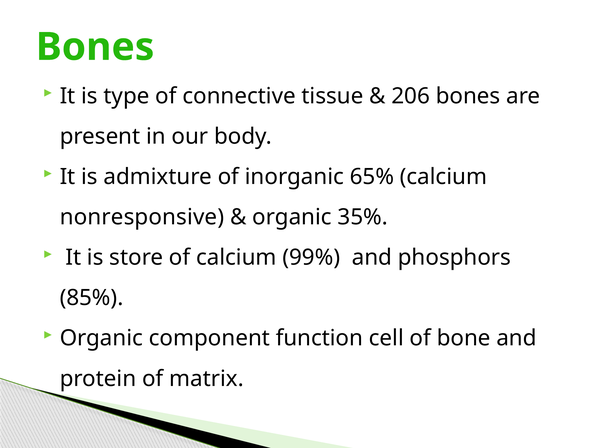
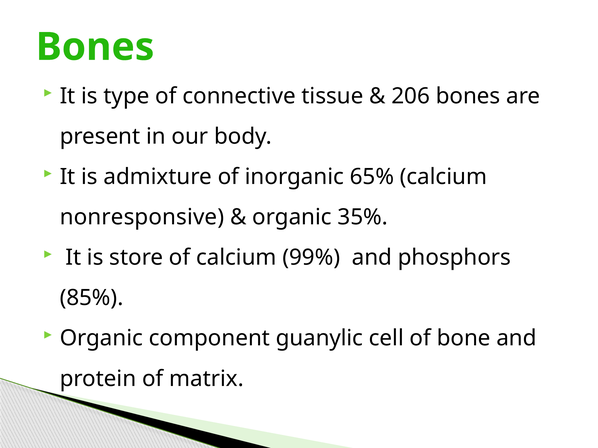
function: function -> guanylic
